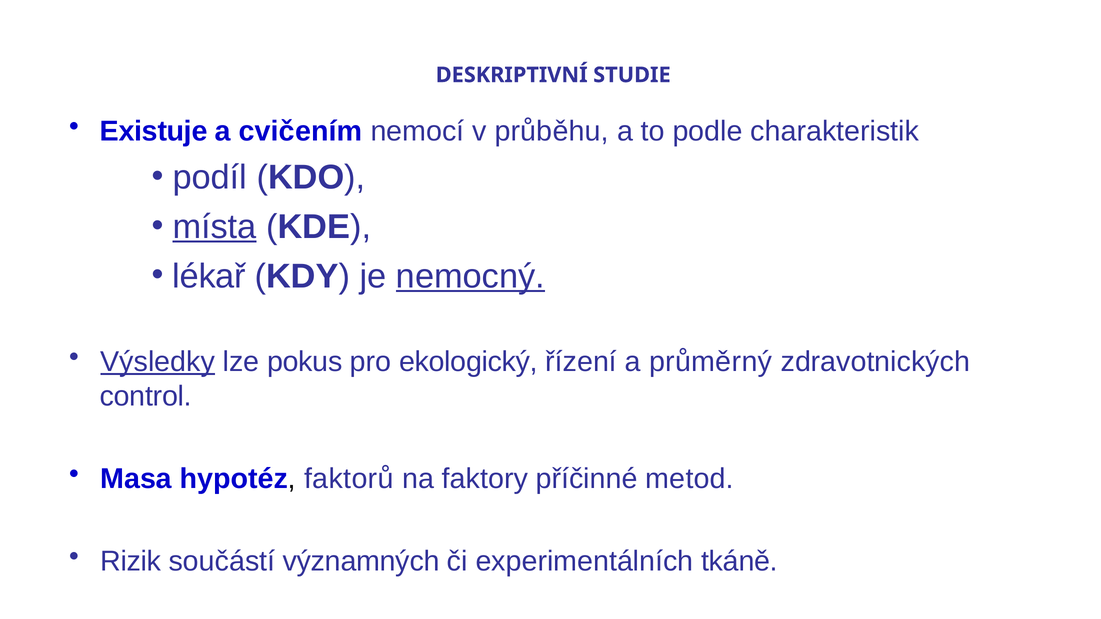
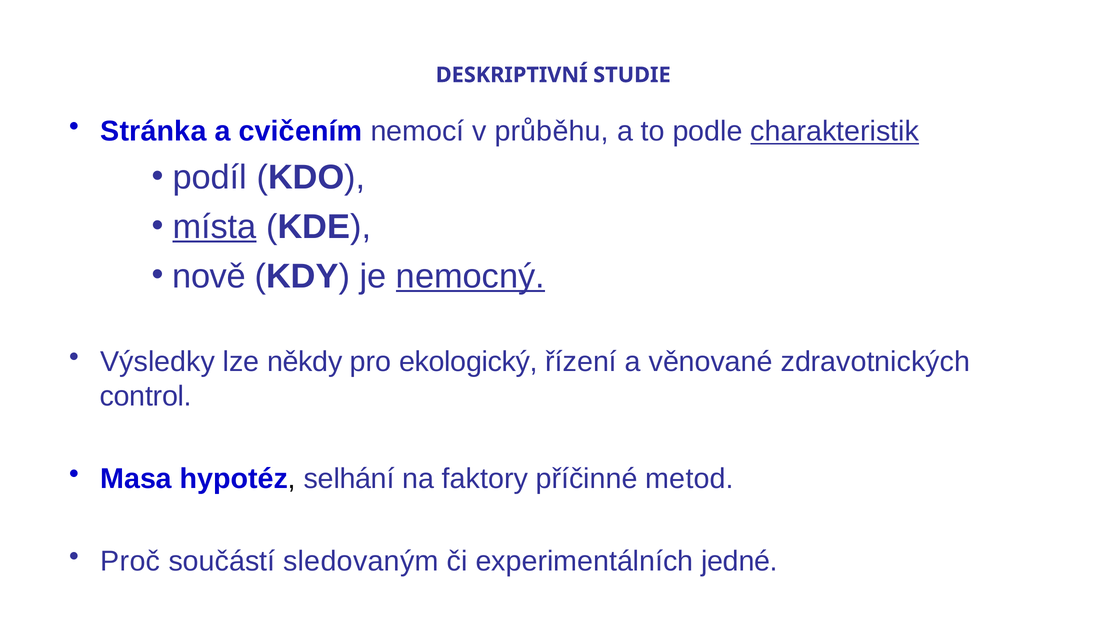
Existuje: Existuje -> Stránka
charakteristik underline: none -> present
lékař: lékař -> nově
Výsledky underline: present -> none
pokus: pokus -> někdy
průměrný: průměrný -> věnované
faktorů: faktorů -> selhání
Rizik: Rizik -> Proč
významných: významných -> sledovaným
tkáně: tkáně -> jedné
